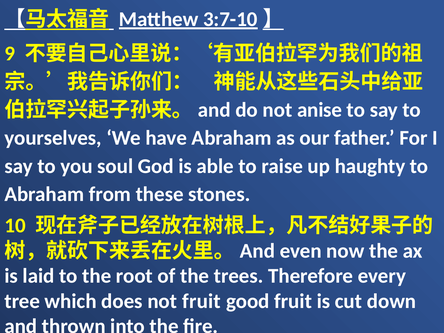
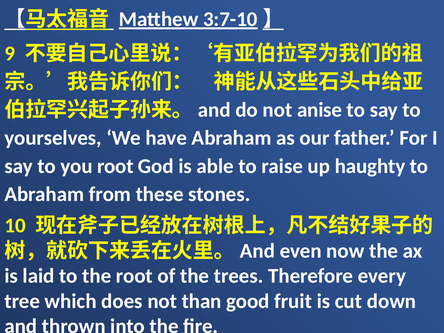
you soul: soul -> root
not fruit: fruit -> than
